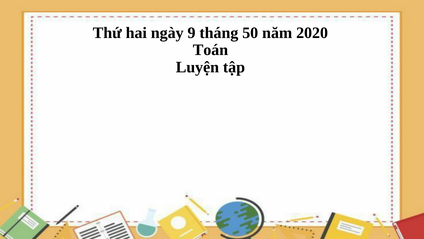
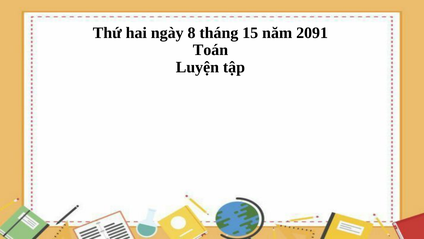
9: 9 -> 8
50: 50 -> 15
2020: 2020 -> 2091
